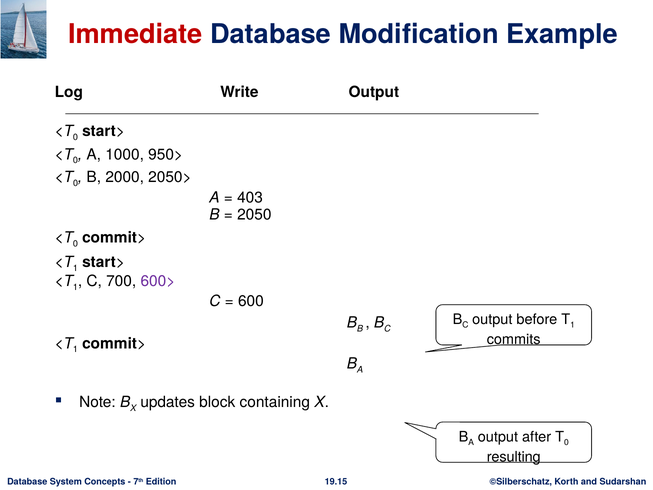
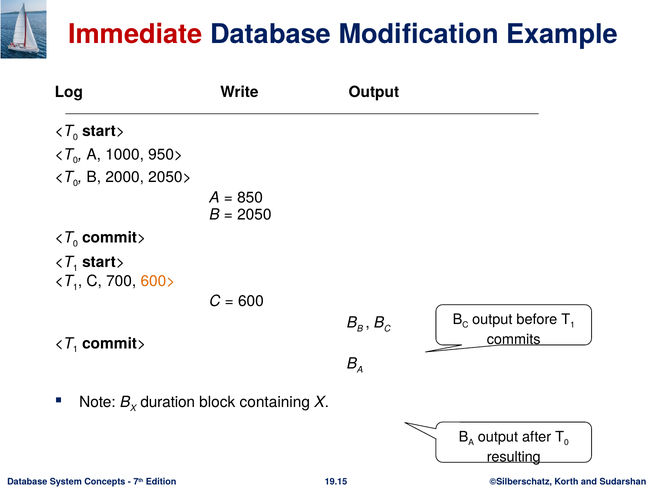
403: 403 -> 850
600> colour: purple -> orange
updates: updates -> duration
